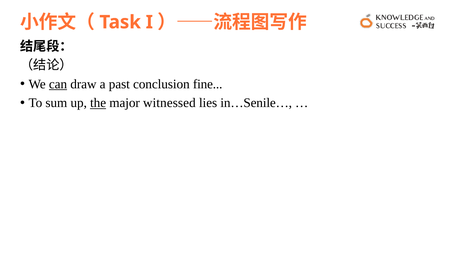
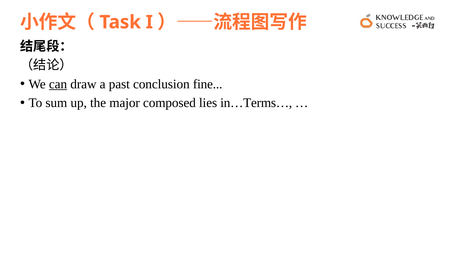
the underline: present -> none
witnessed: witnessed -> composed
in…Senile…: in…Senile… -> in…Terms…
